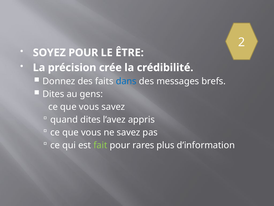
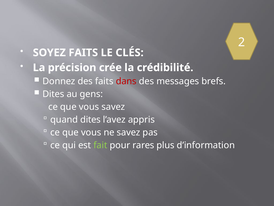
SOYEZ POUR: POUR -> FAITS
ÊTRE: ÊTRE -> CLÉS
dans colour: blue -> red
